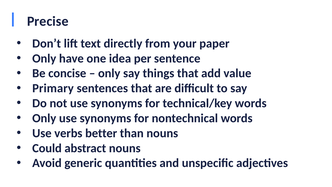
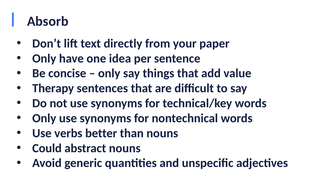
Precise: Precise -> Absorb
Primary: Primary -> Therapy
